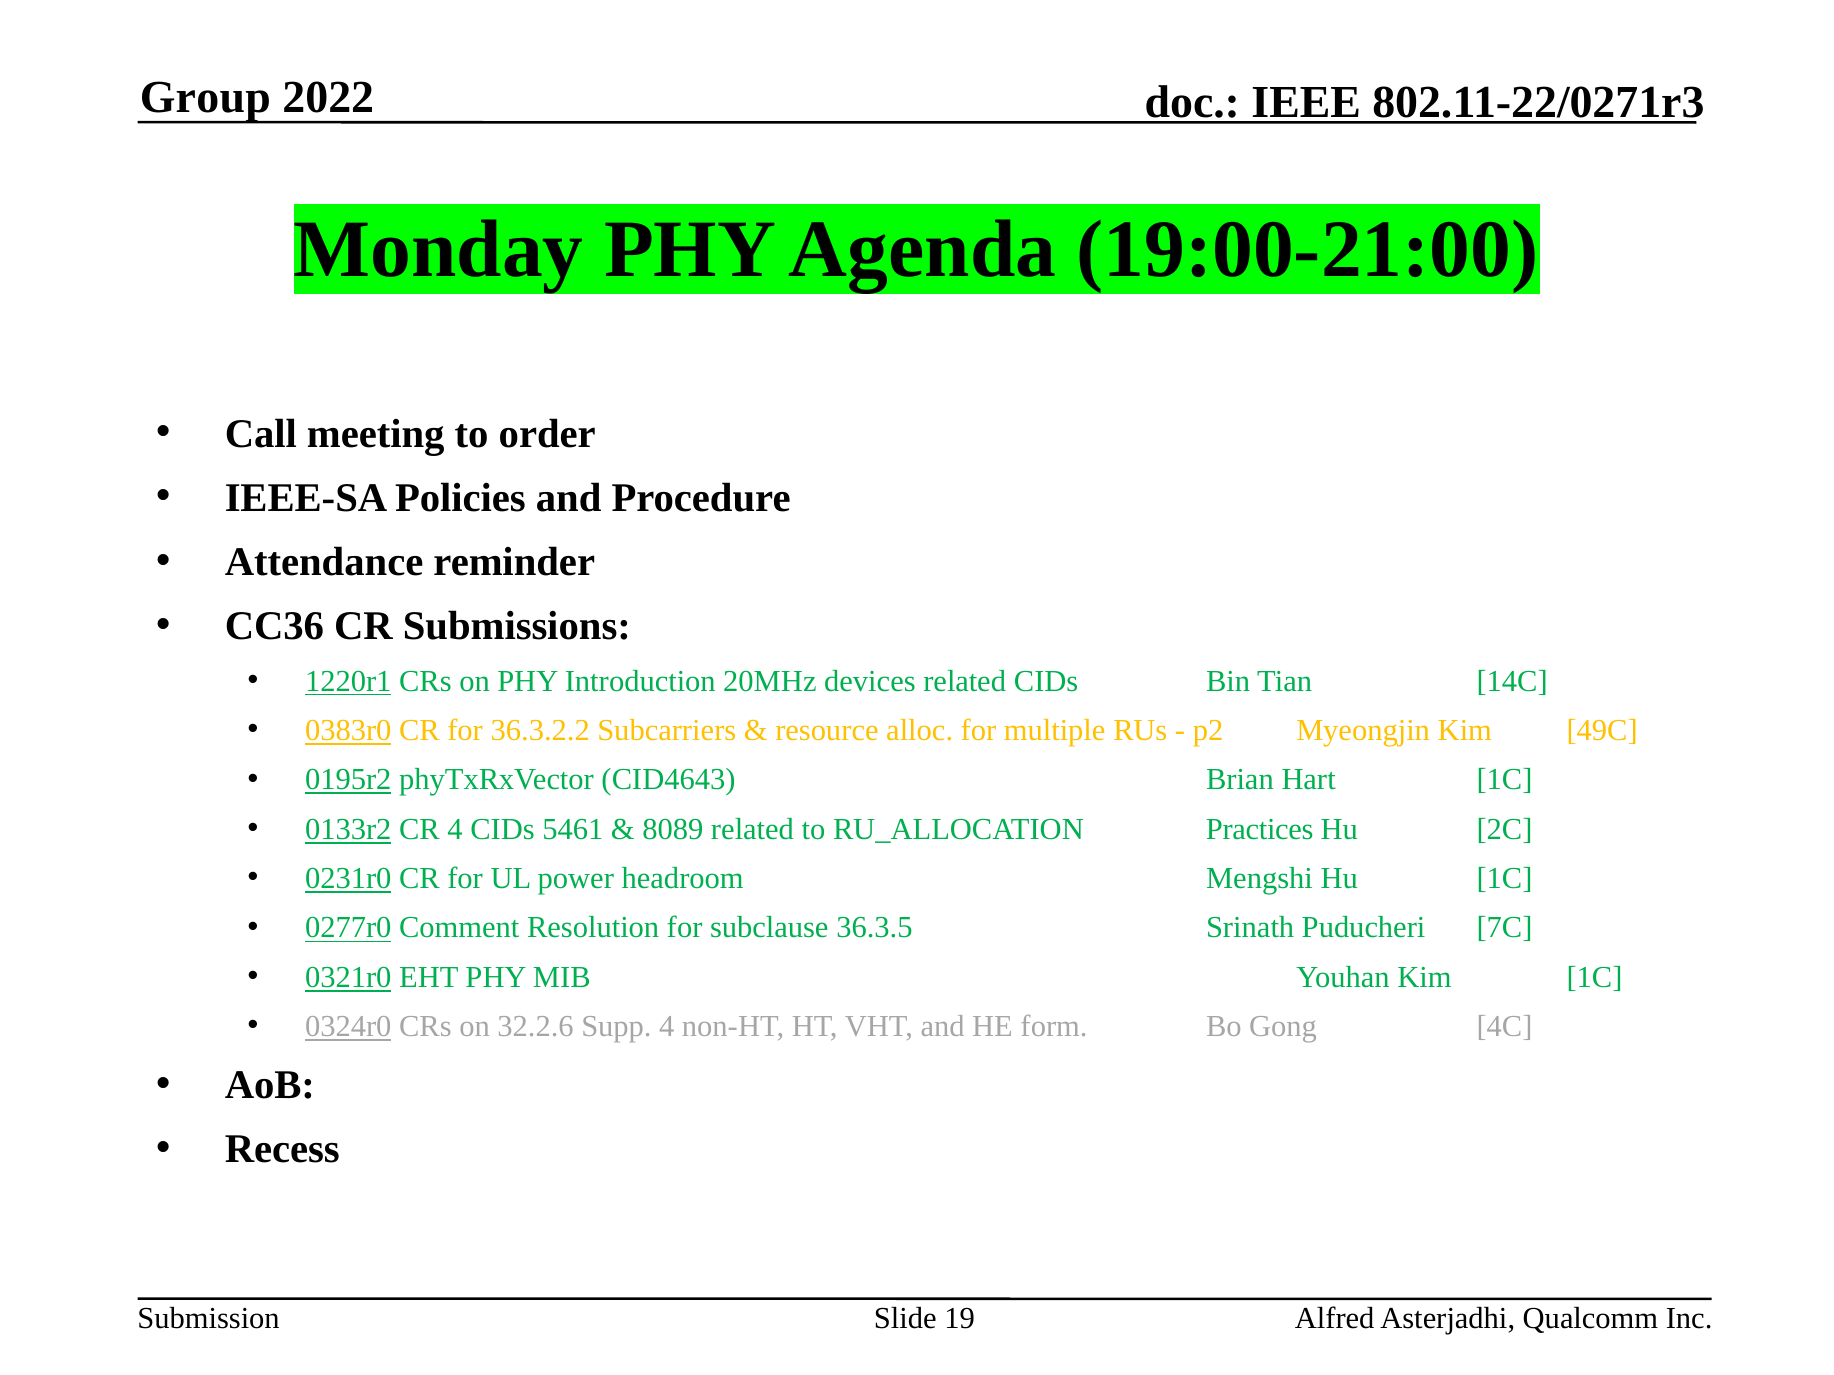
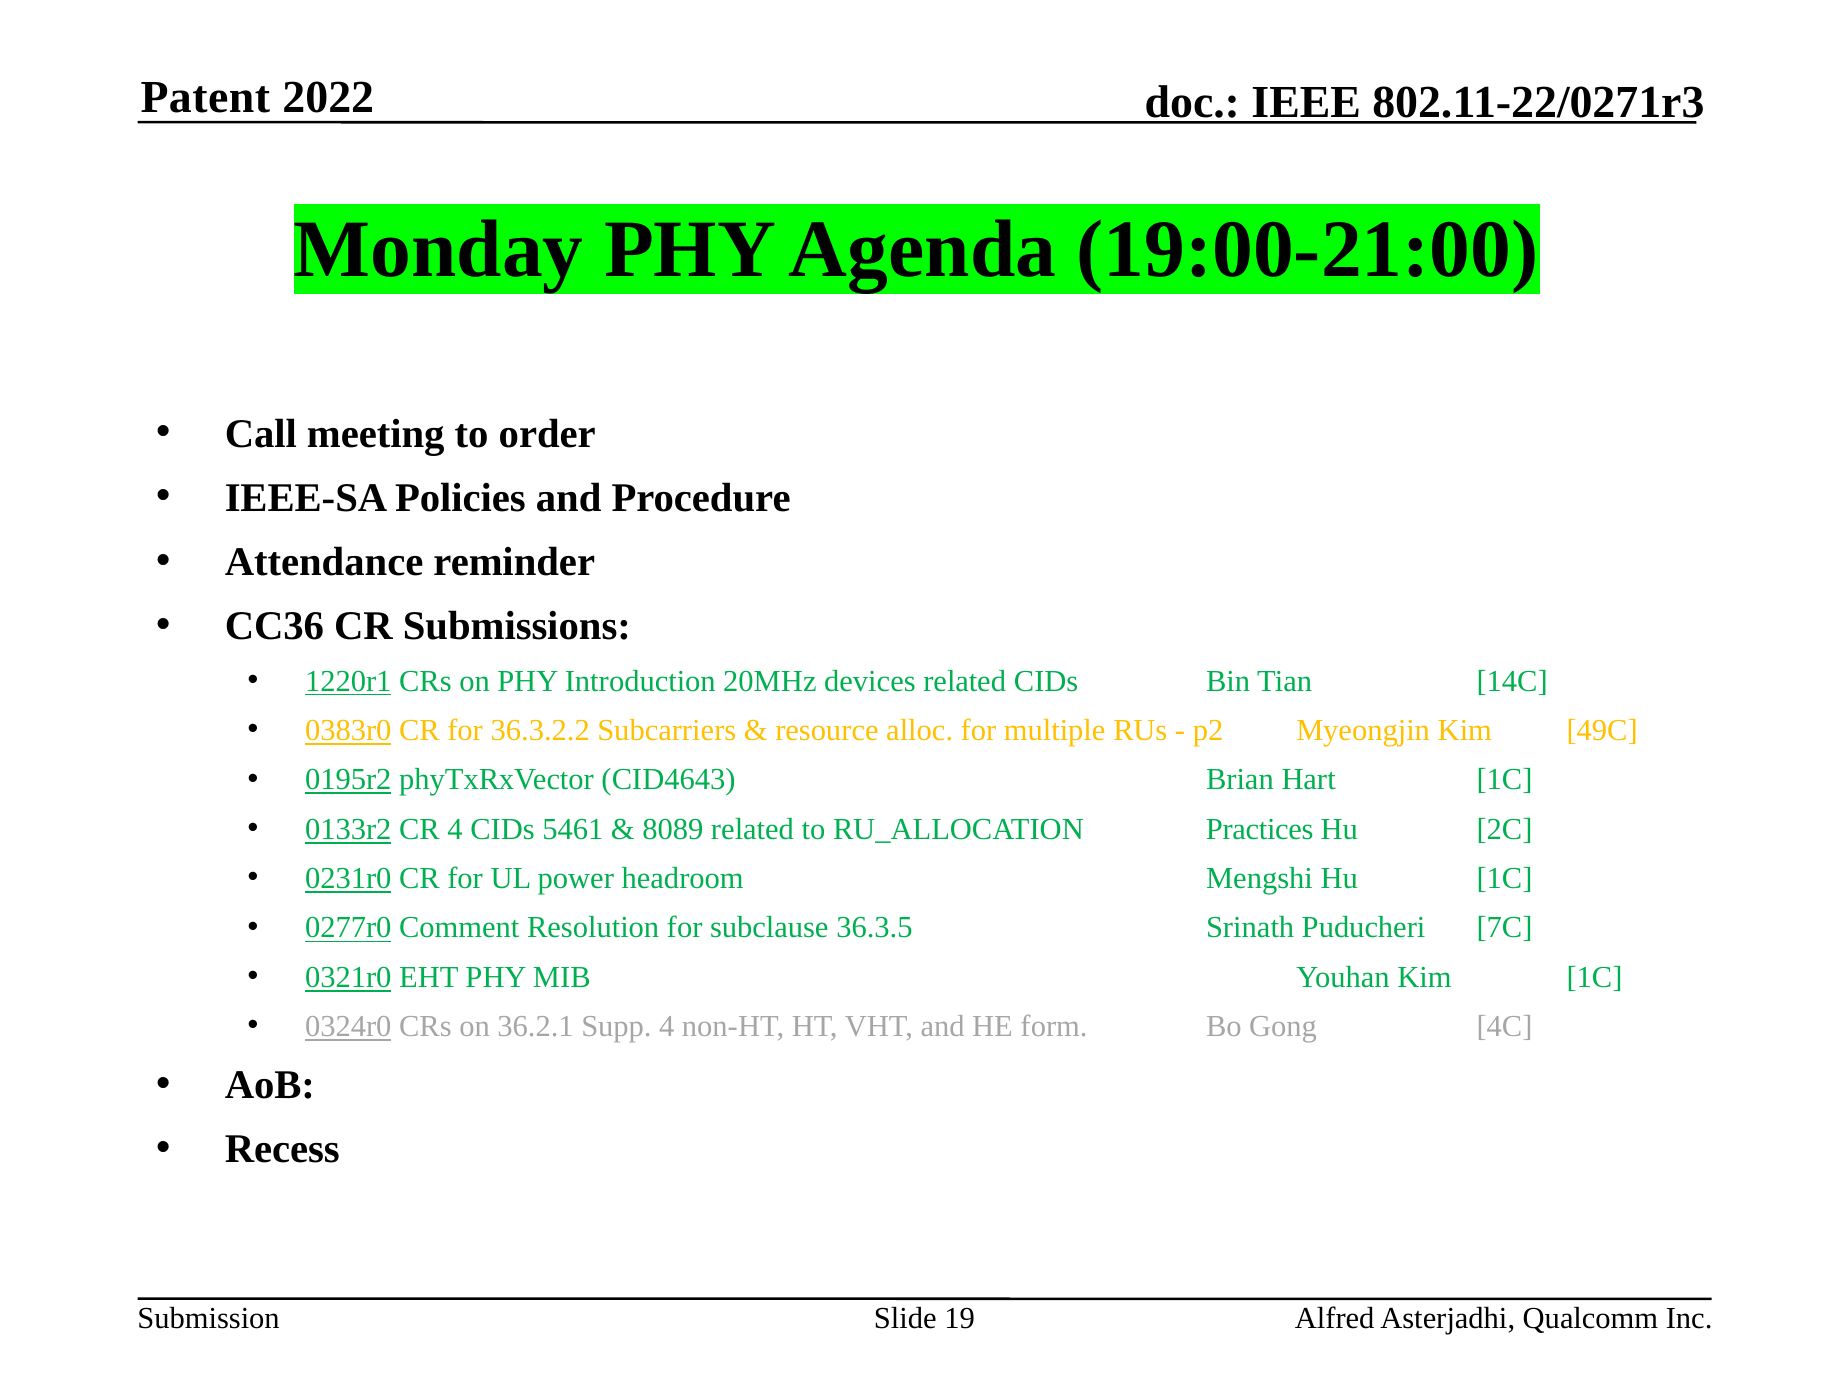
Group: Group -> Patent
32.2.6: 32.2.6 -> 36.2.1
